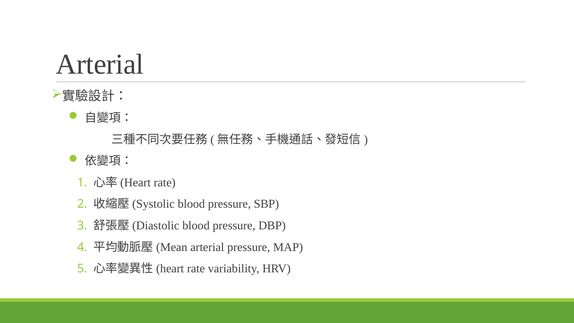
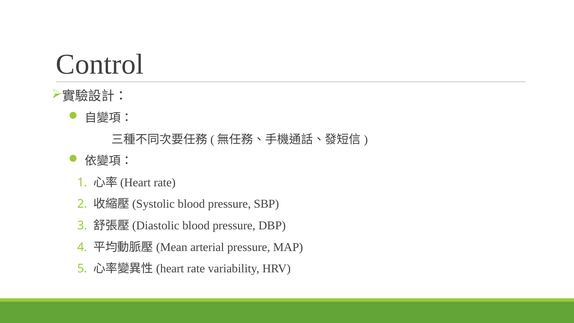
Arterial at (100, 64): Arterial -> Control
